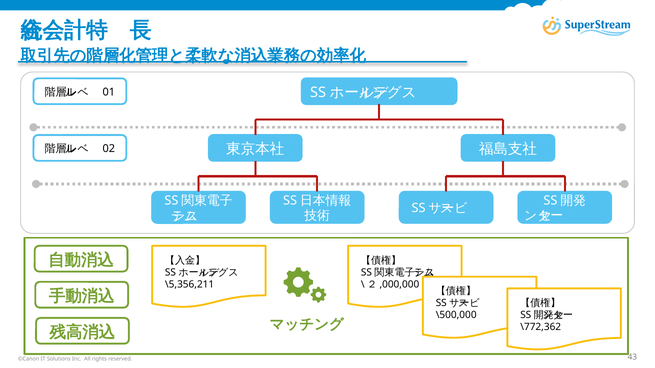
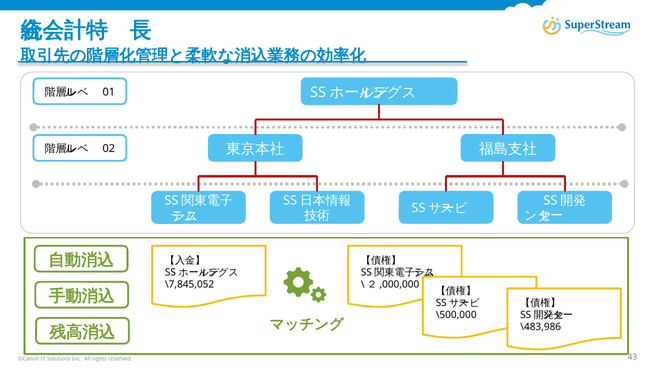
\5,356,211: \5,356,211 -> \7,845,052
\772,362: \772,362 -> \483,986
